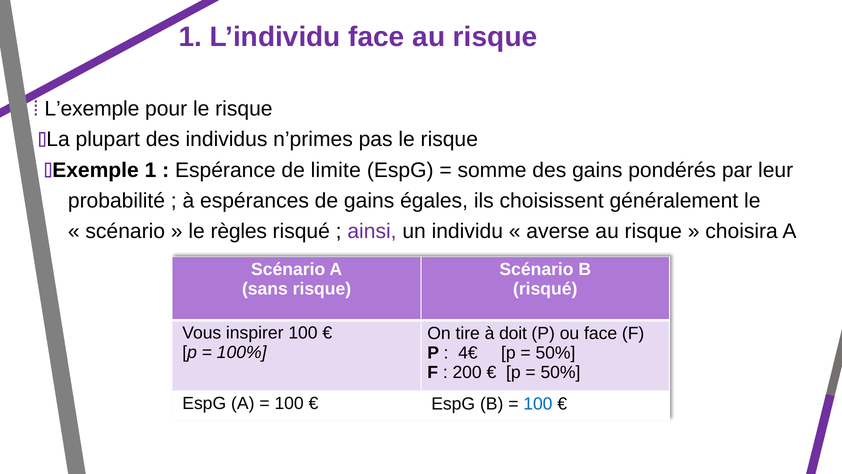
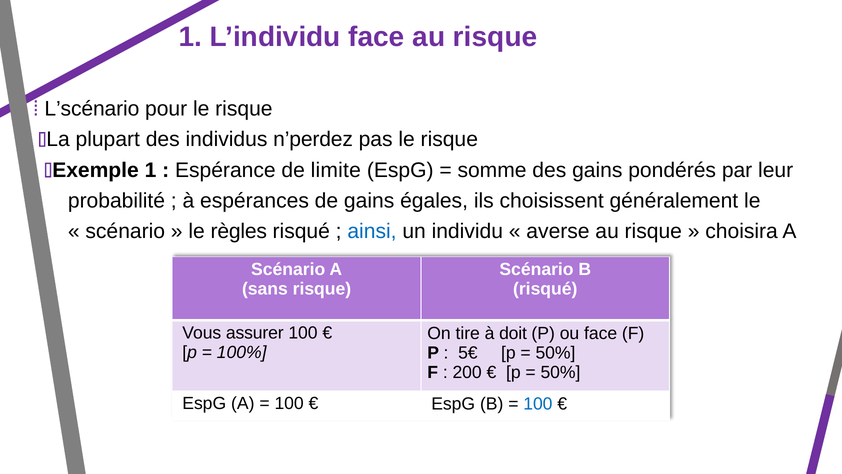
L’exemple: L’exemple -> L’scénario
n’primes: n’primes -> n’perdez
ainsi colour: purple -> blue
inspirer: inspirer -> assurer
4€: 4€ -> 5€
